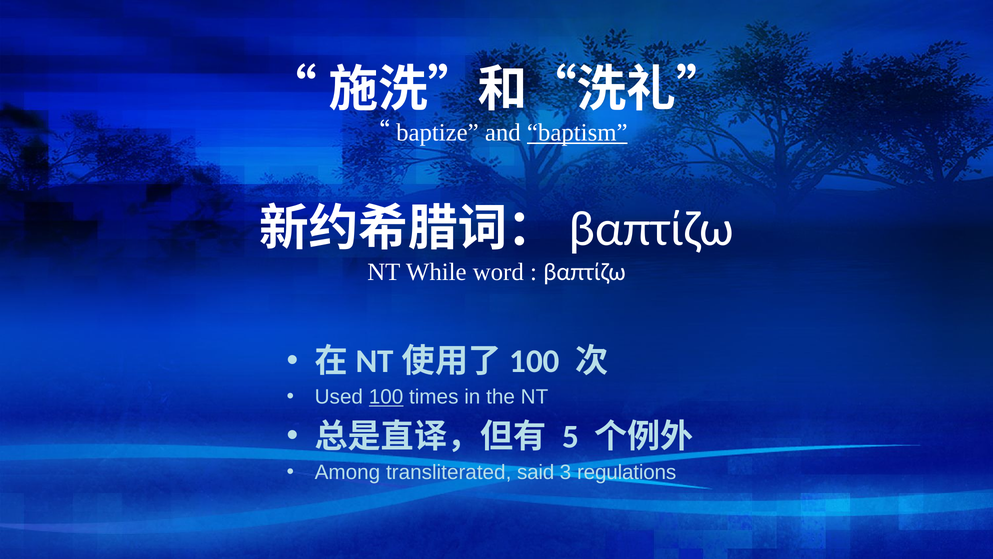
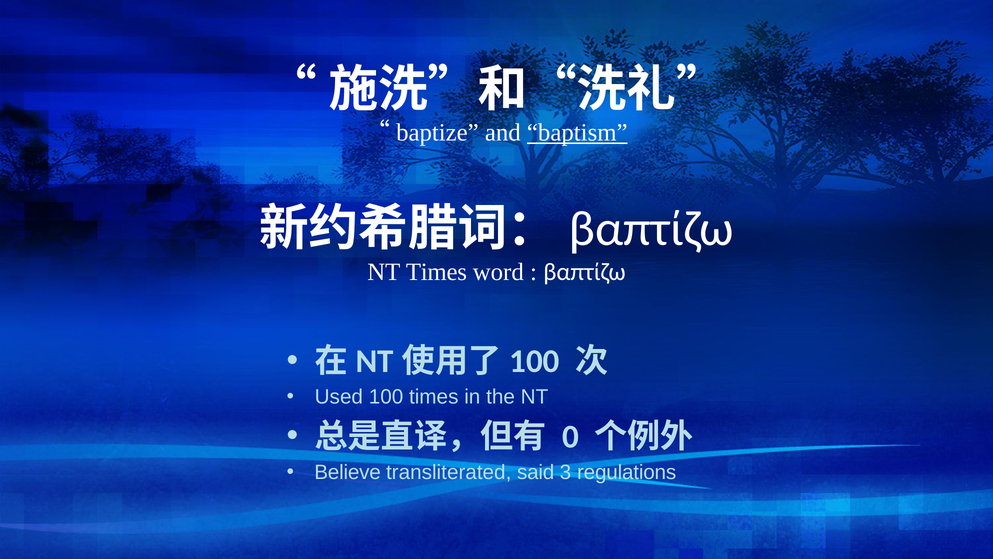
NT While: While -> Times
100 underline: present -> none
5: 5 -> 0
Among: Among -> Believe
